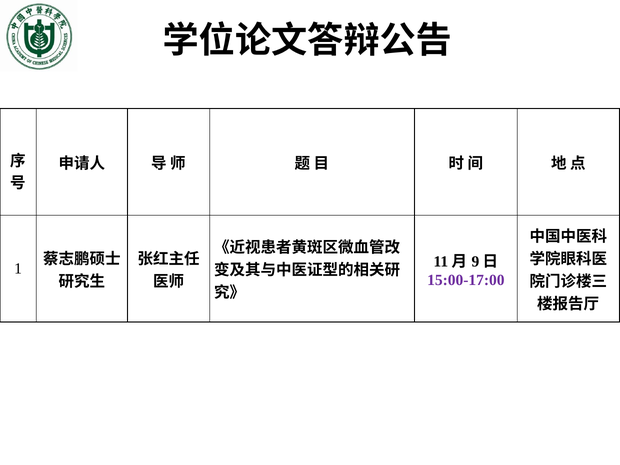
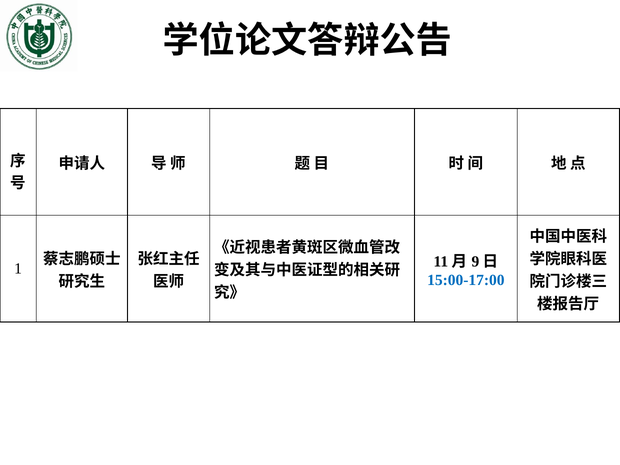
15:00-17:00 colour: purple -> blue
